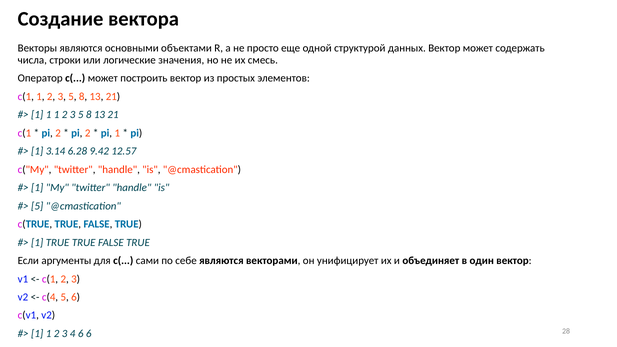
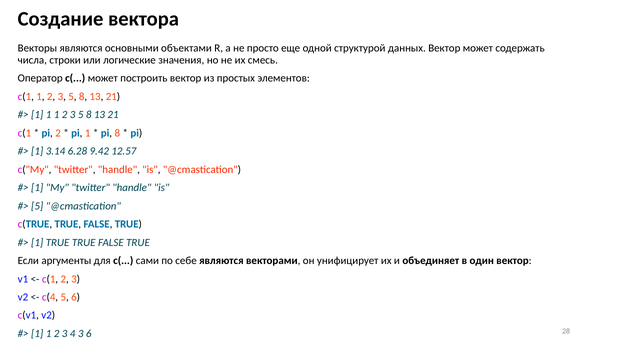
2 at (88, 133): 2 -> 1
pi 1: 1 -> 8
4 6: 6 -> 3
